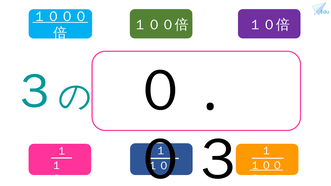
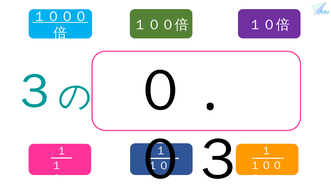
１００ underline: present -> none
